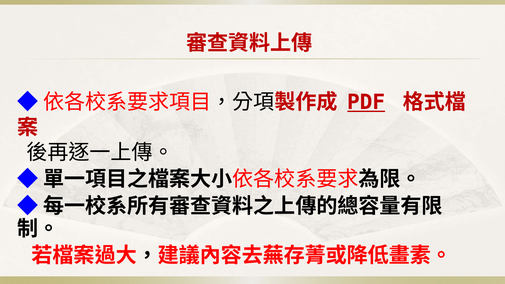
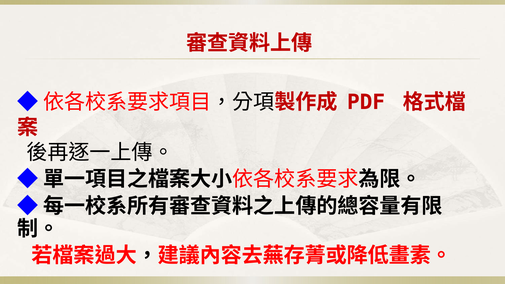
PDF underline: present -> none
